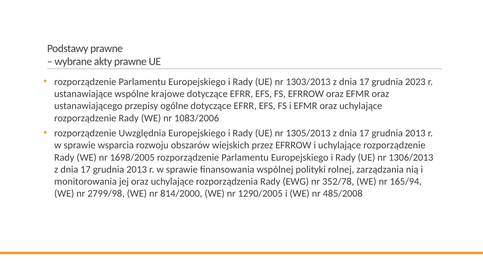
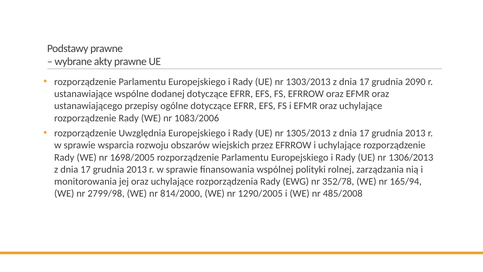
2023: 2023 -> 2090
krajowe: krajowe -> dodanej
